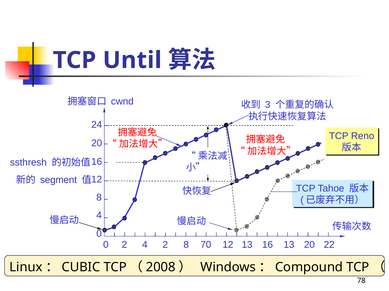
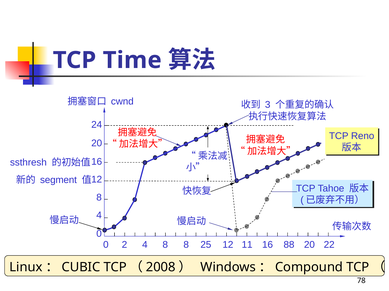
Until: Until -> Time
2 4 2: 2 -> 8
70: 70 -> 25
12 13: 13 -> 11
16 13: 13 -> 88
